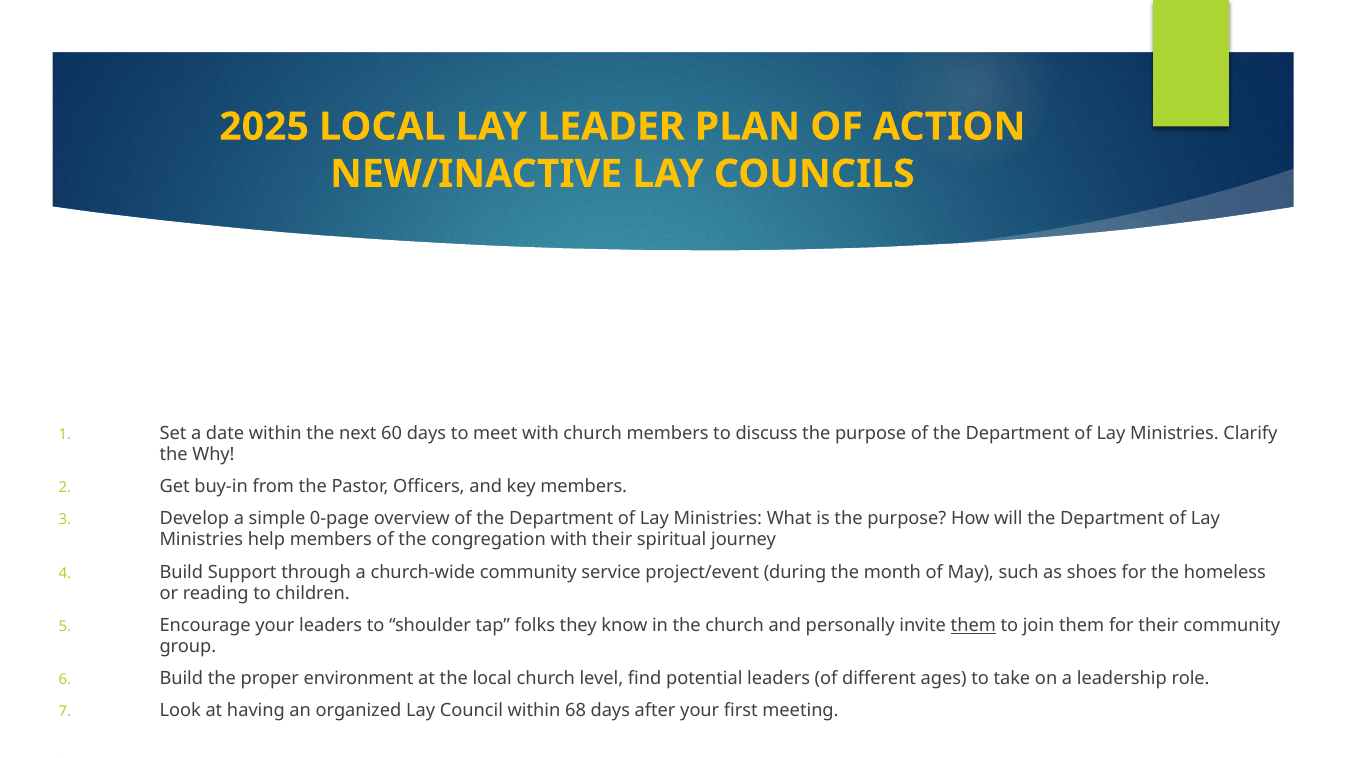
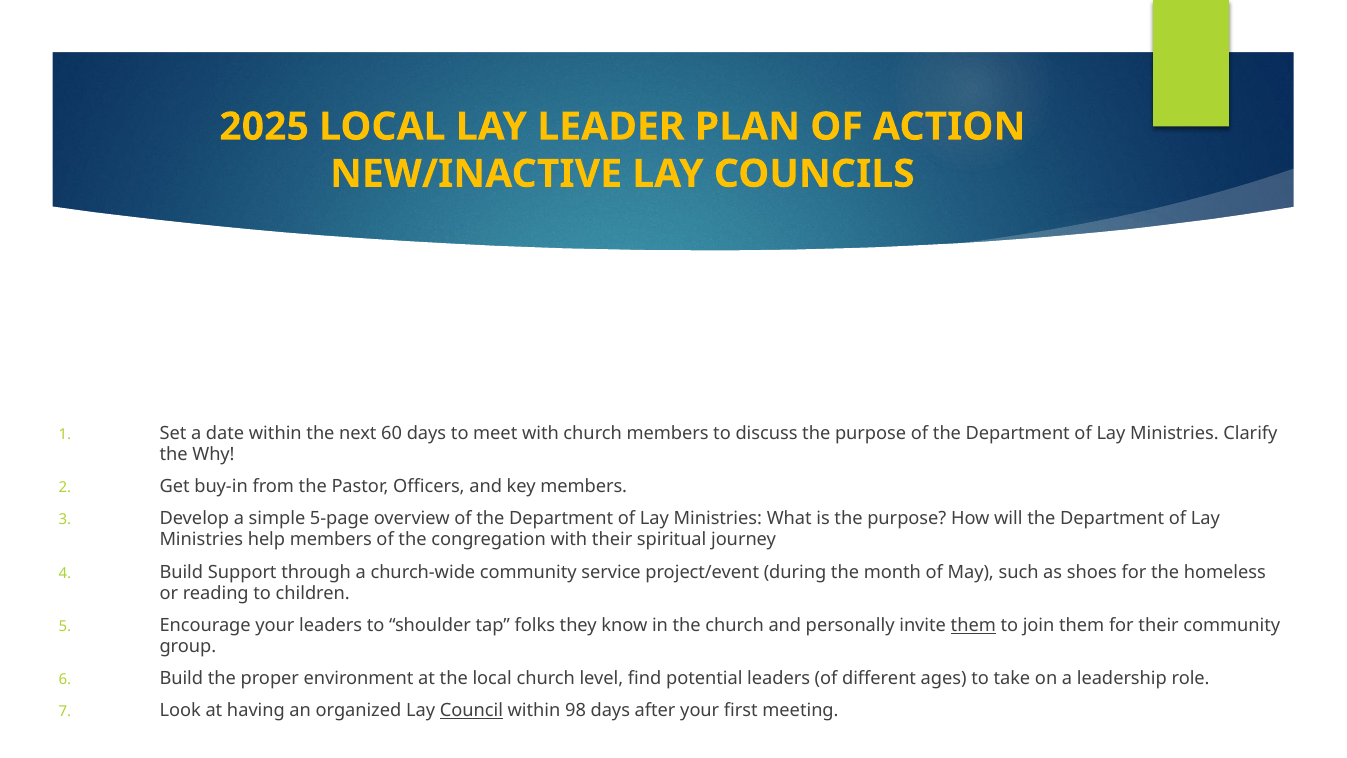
0-page: 0-page -> 5-page
Council underline: none -> present
68: 68 -> 98
